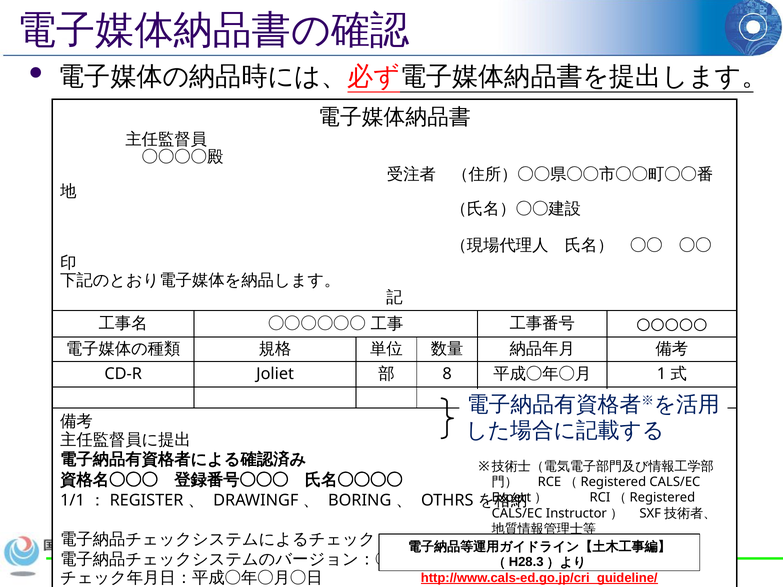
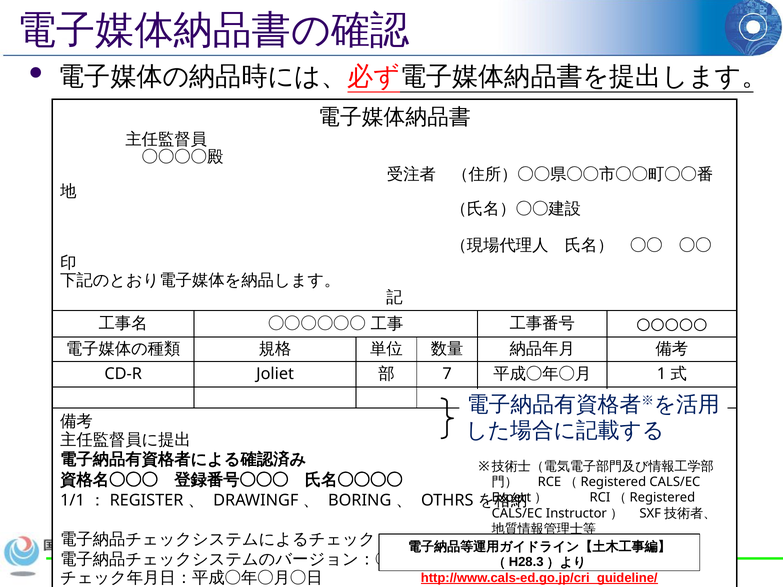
8: 8 -> 7
